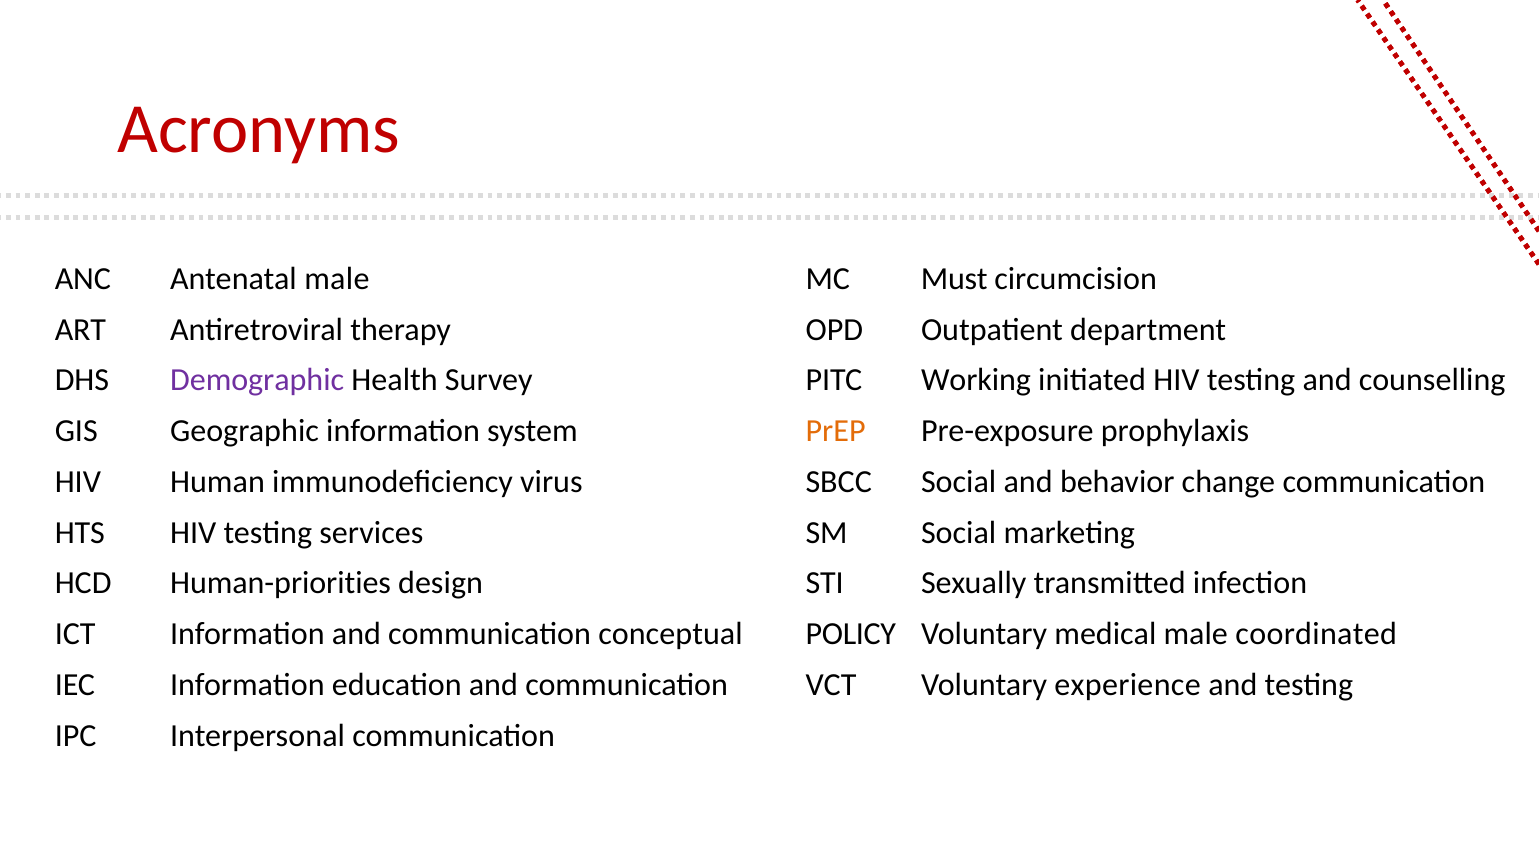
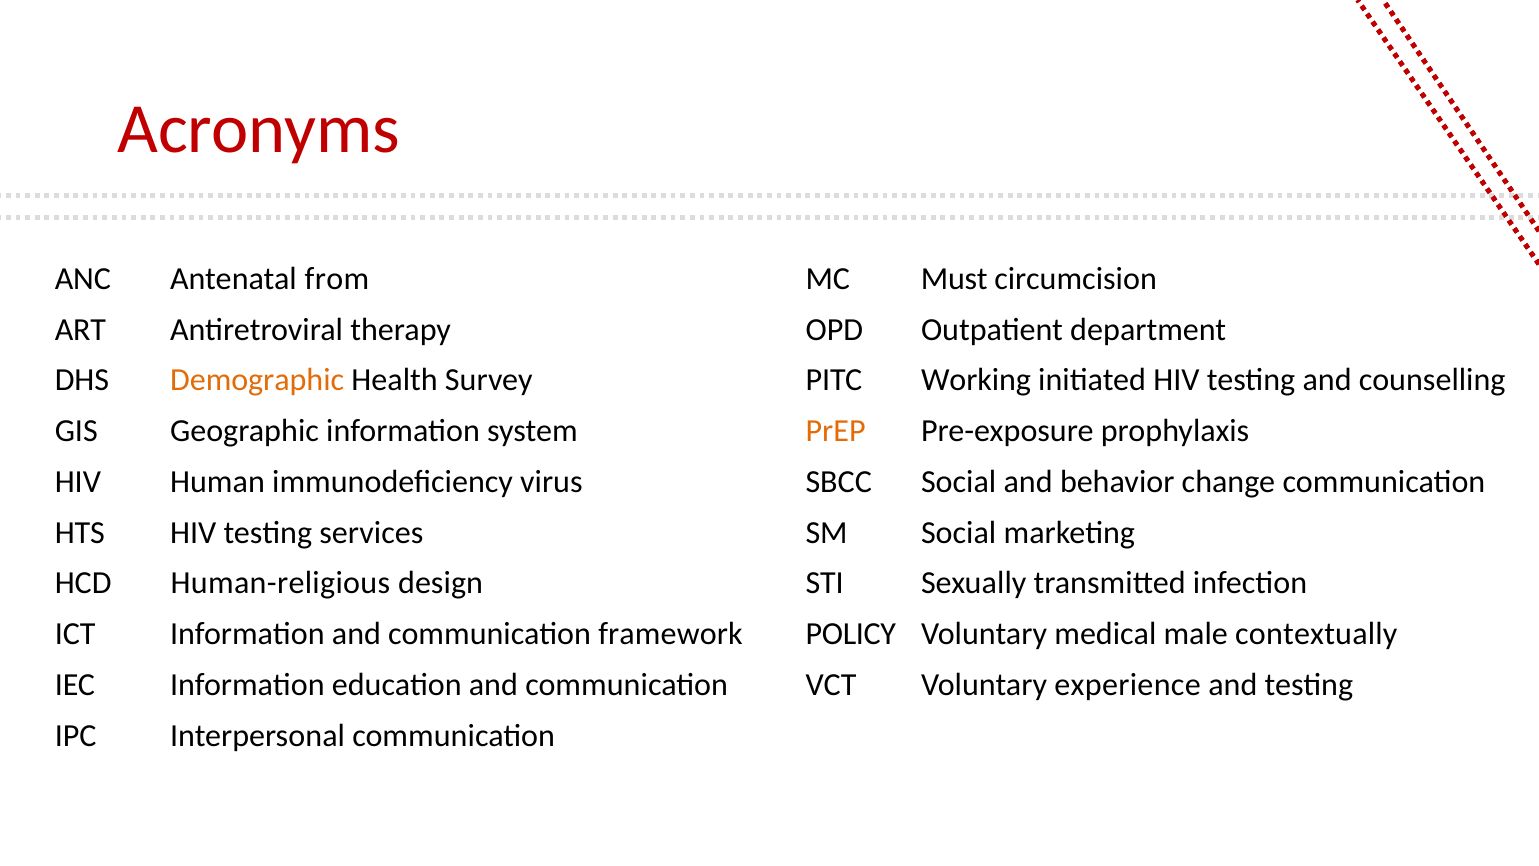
Antenatal male: male -> from
Demographic colour: purple -> orange
Human-priorities: Human-priorities -> Human-religious
conceptual: conceptual -> framework
coordinated: coordinated -> contextually
